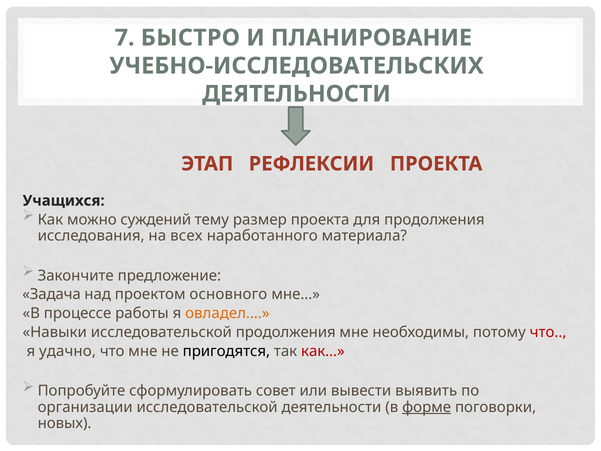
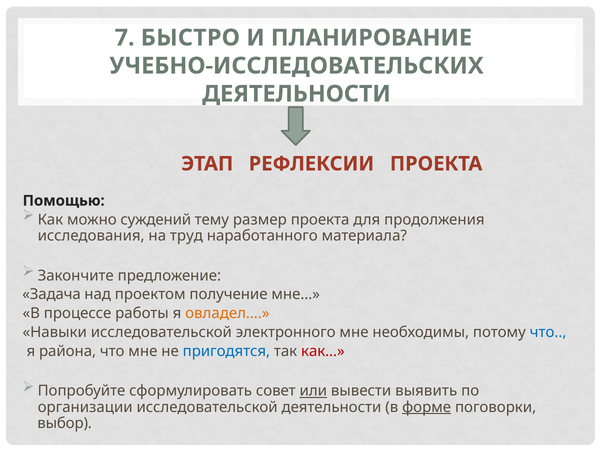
Учащихся: Учащихся -> Помощью
всех: всех -> труд
основного: основного -> получение
исследовательской продолжения: продолжения -> электронного
что at (548, 332) colour: red -> blue
удачно: удачно -> района
пригодятся colour: black -> blue
или underline: none -> present
новых: новых -> выбор
